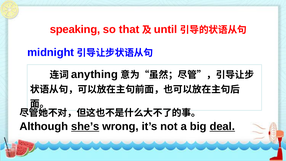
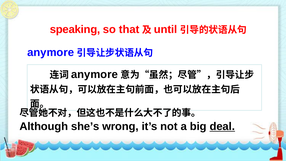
midnight at (51, 52): midnight -> anymore
anything at (94, 74): anything -> anymore
she’s underline: present -> none
